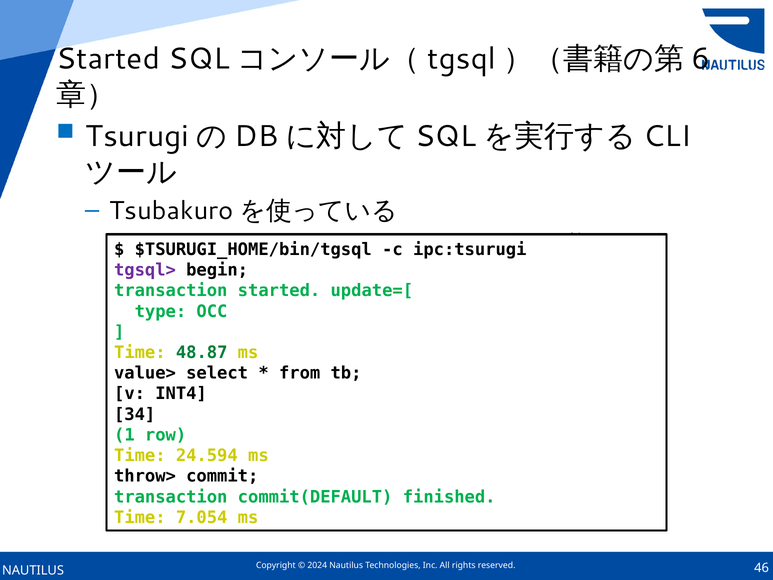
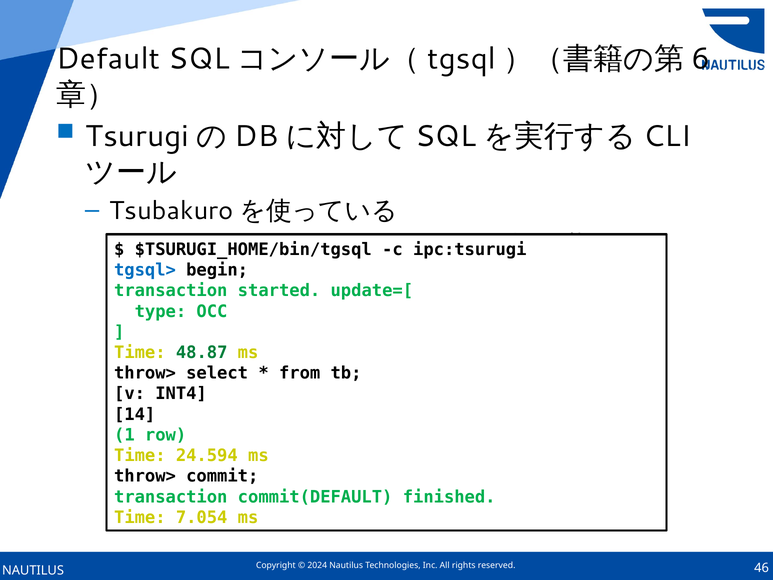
Started at (108, 59): Started -> Default
tgsql> colour: purple -> blue
value> at (145, 373): value> -> throw>
34: 34 -> 14
